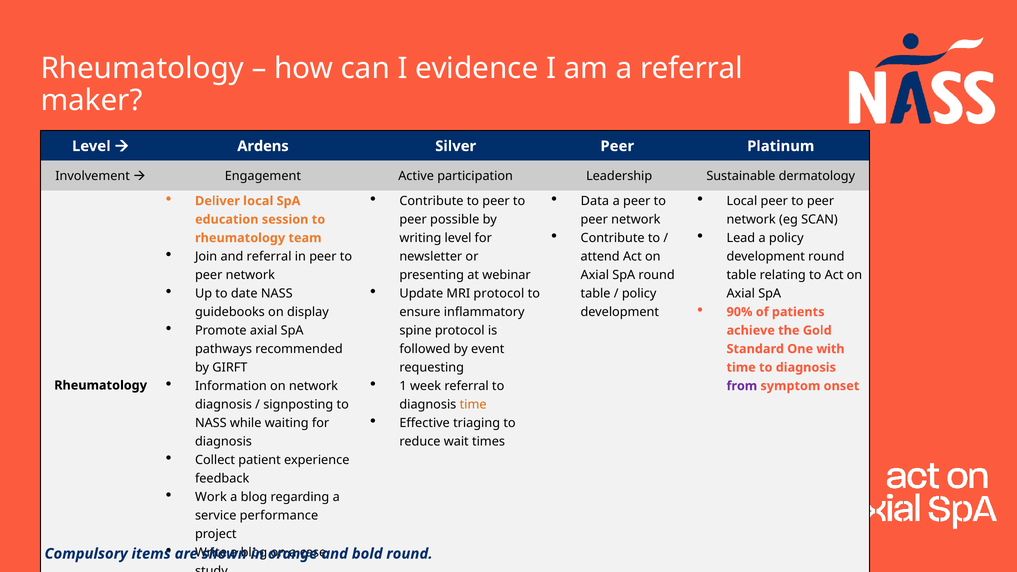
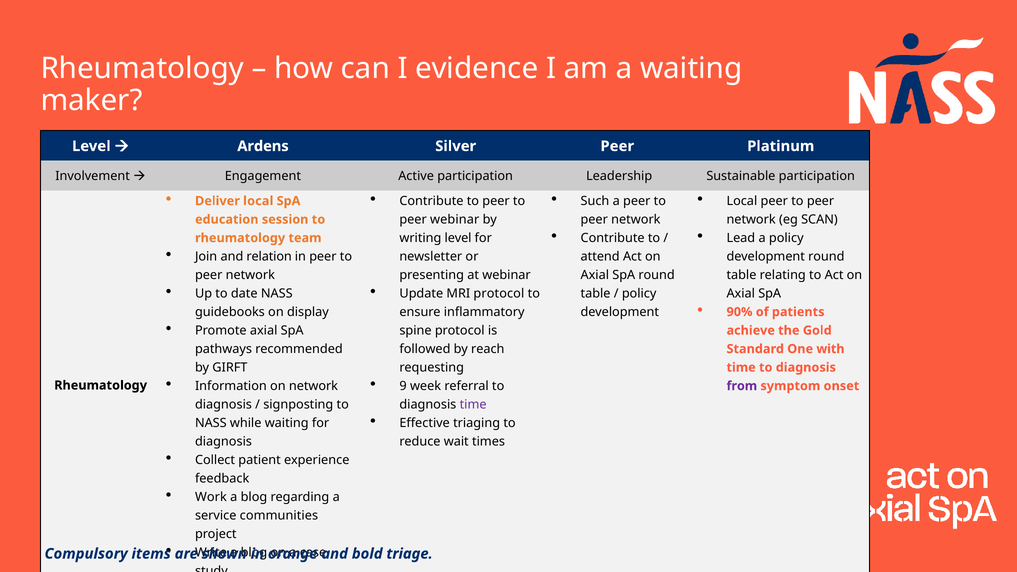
a referral: referral -> waiting
Sustainable dermatology: dermatology -> participation
Data: Data -> Such
peer possible: possible -> webinar
and referral: referral -> relation
event: event -> reach
1: 1 -> 9
time at (473, 404) colour: orange -> purple
performance: performance -> communities
bold round: round -> triage
